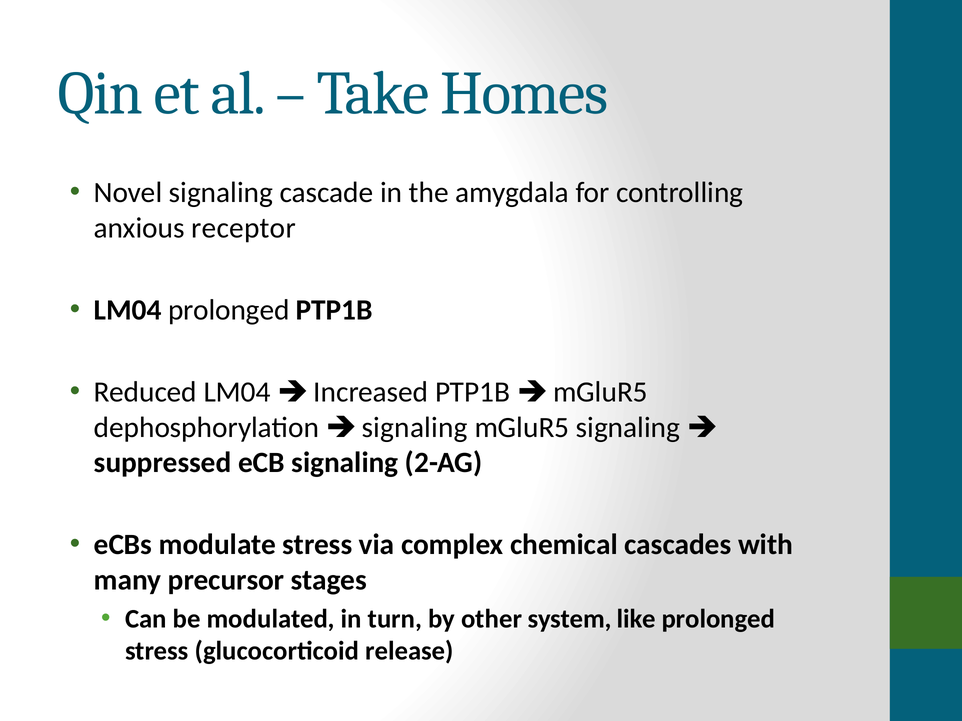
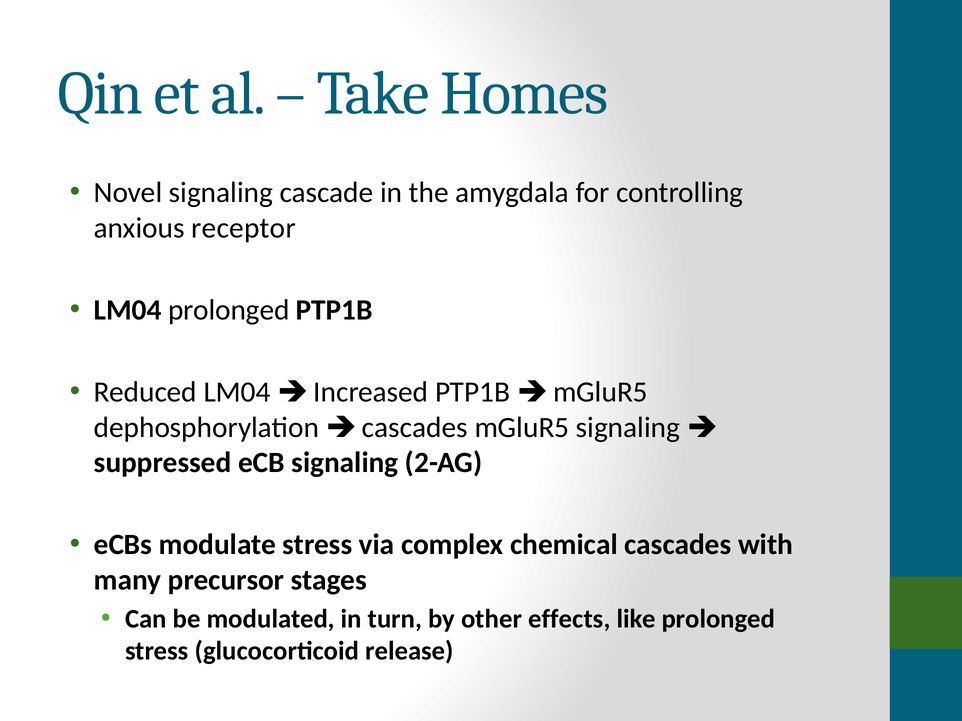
signaling at (415, 428): signaling -> cascades
system: system -> effects
